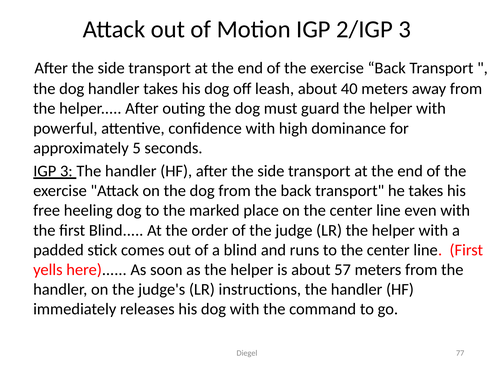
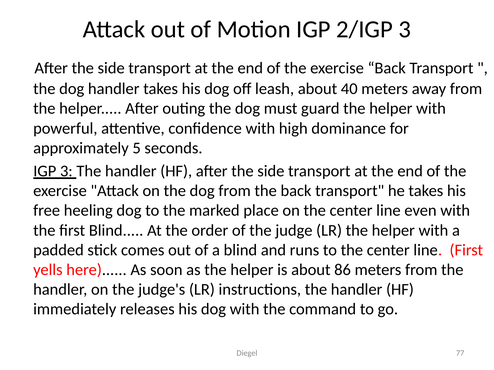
57: 57 -> 86
